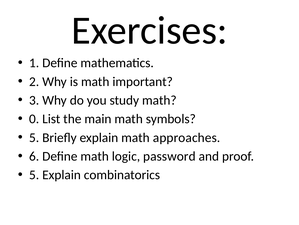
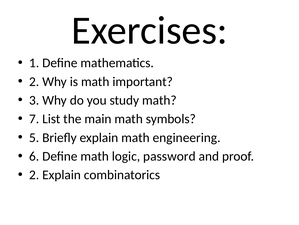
0: 0 -> 7
approaches: approaches -> engineering
5 at (34, 174): 5 -> 2
